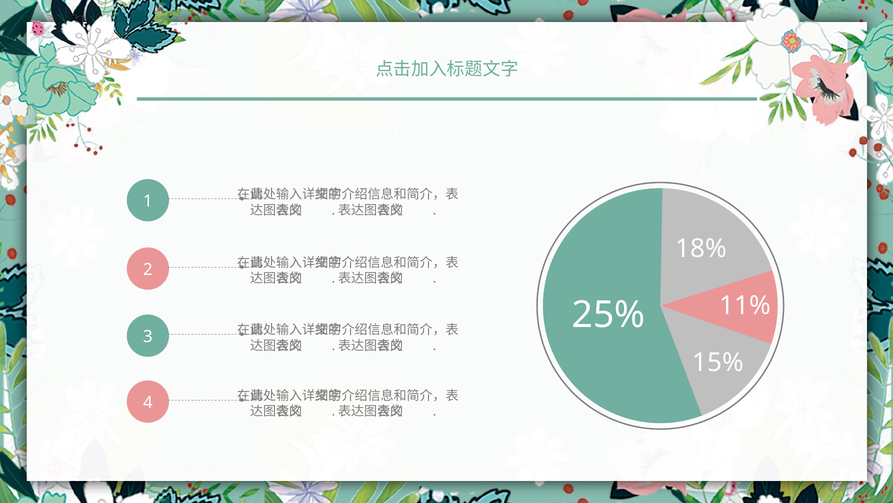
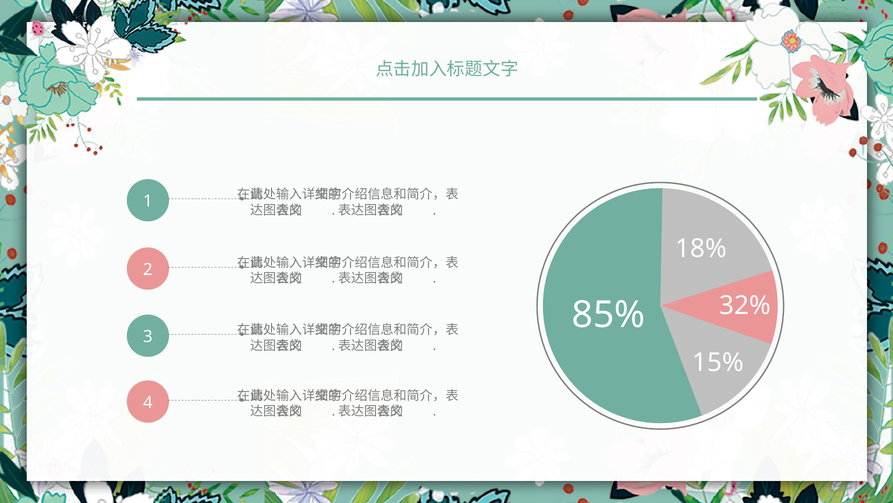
11%: 11% -> 32%
25%: 25% -> 85%
